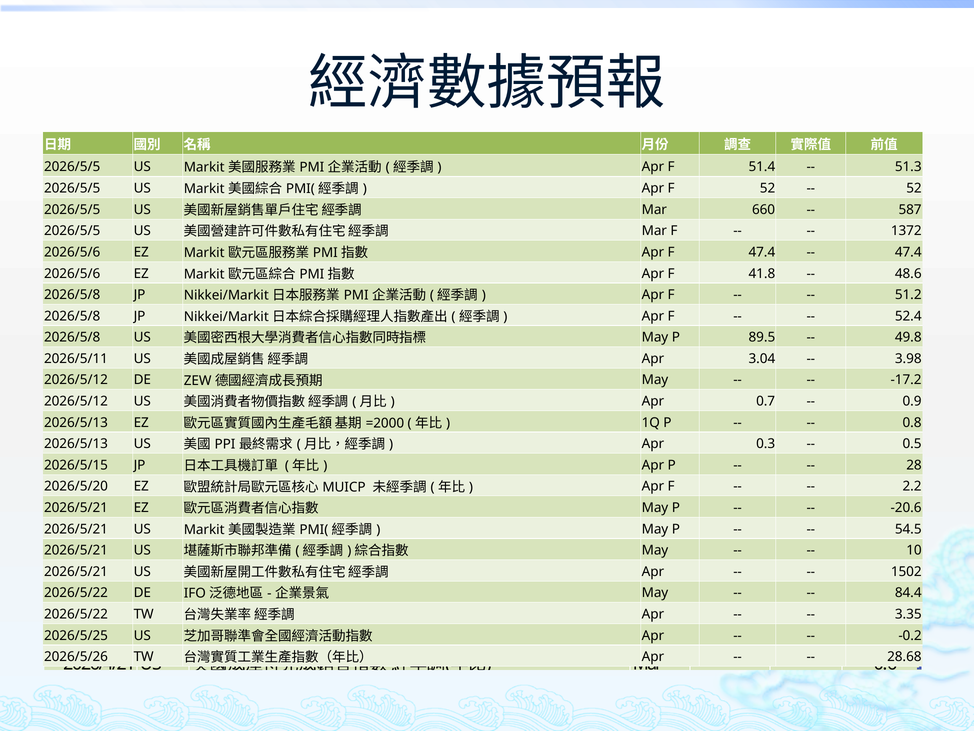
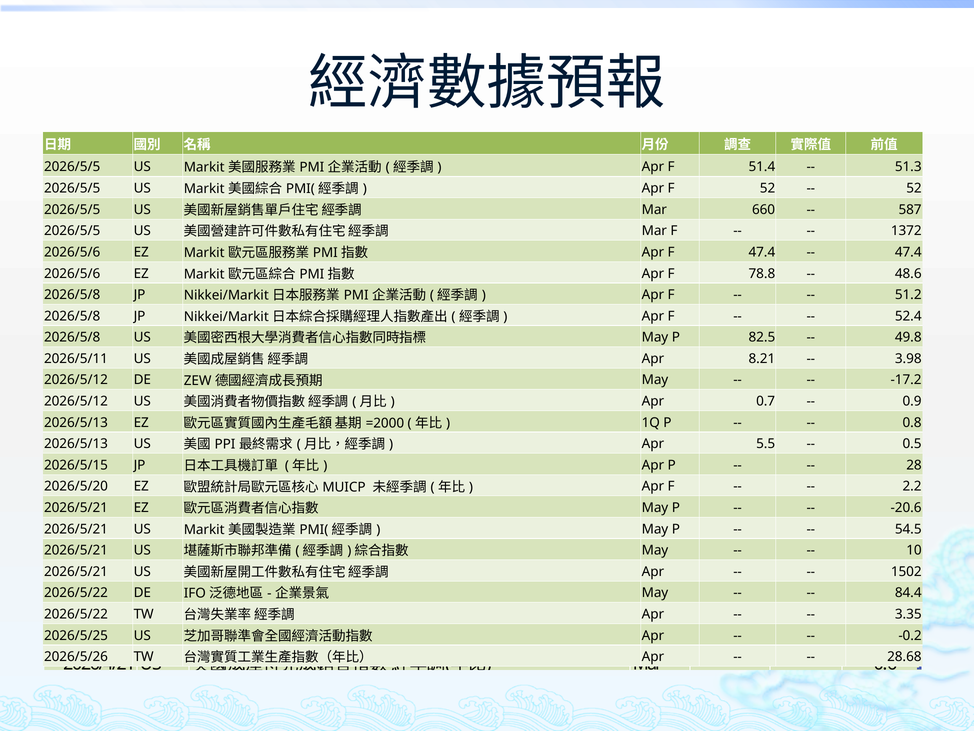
41.8: 41.8 -> 78.8
89.5: 89.5 -> 82.5
3.04: 3.04 -> 8.21
0.3 at (766, 444): 0.3 -> 5.5
